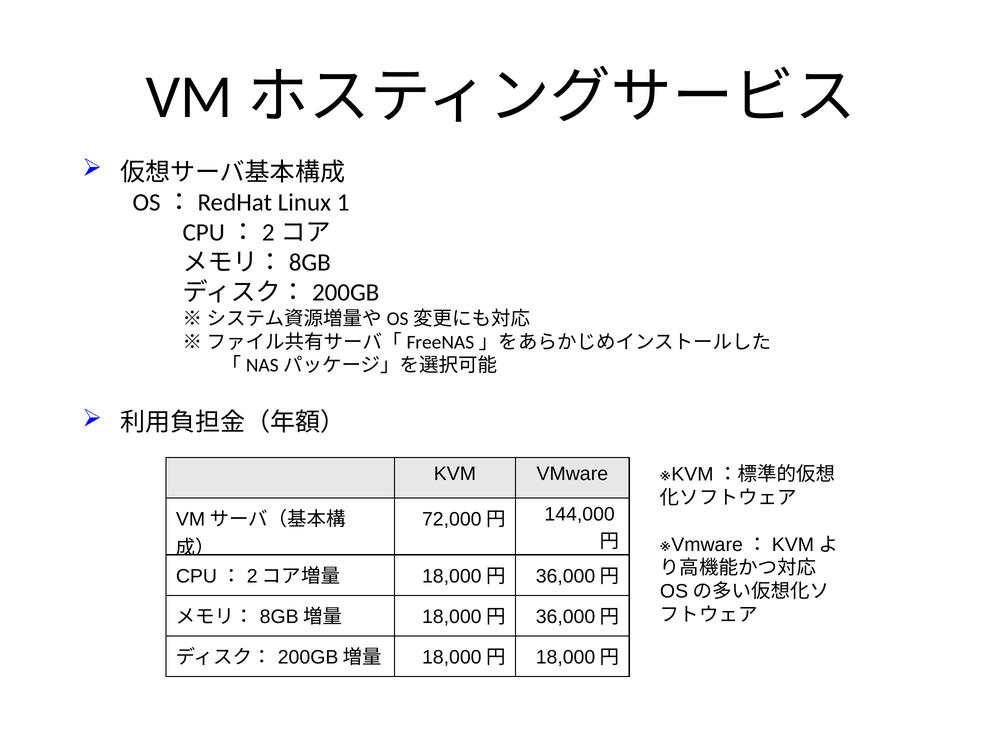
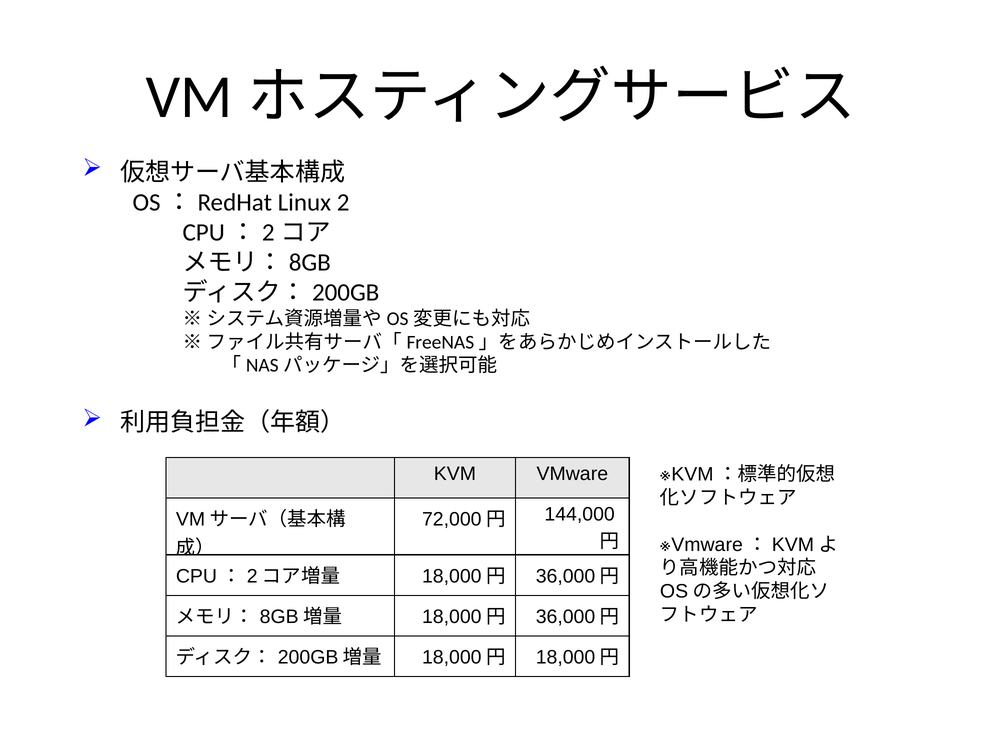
1: 1 -> 2
